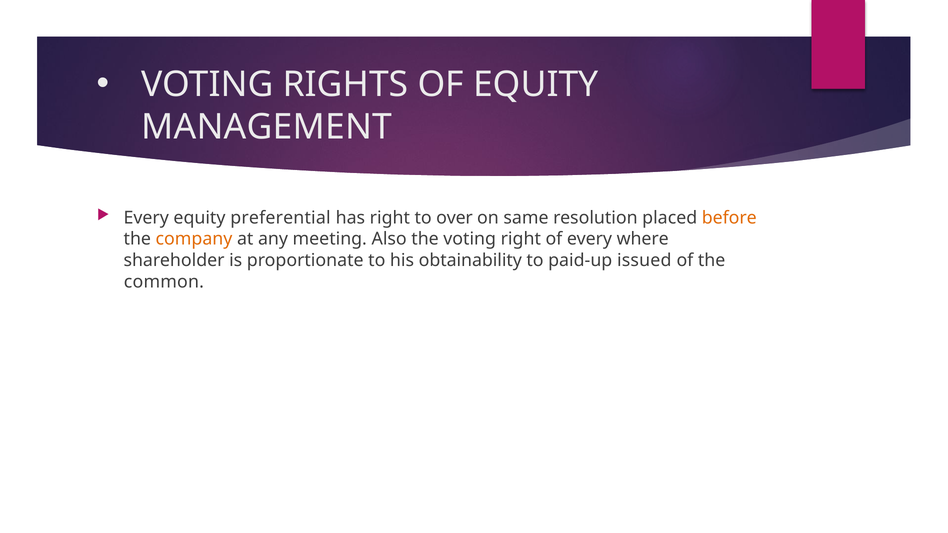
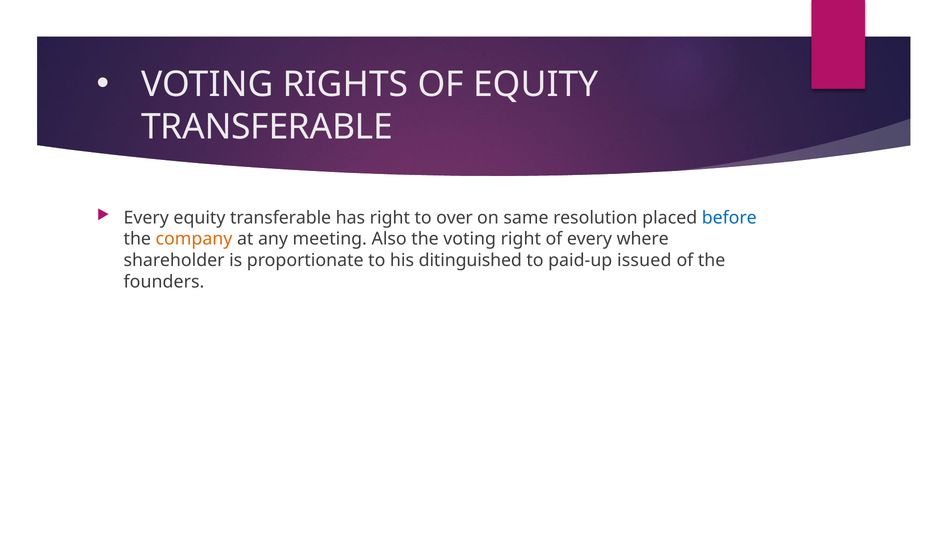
MANAGEMENT at (267, 127): MANAGEMENT -> TRANSFERABLE
Every equity preferential: preferential -> transferable
before colour: orange -> blue
obtainability: obtainability -> ditinguished
common: common -> founders
